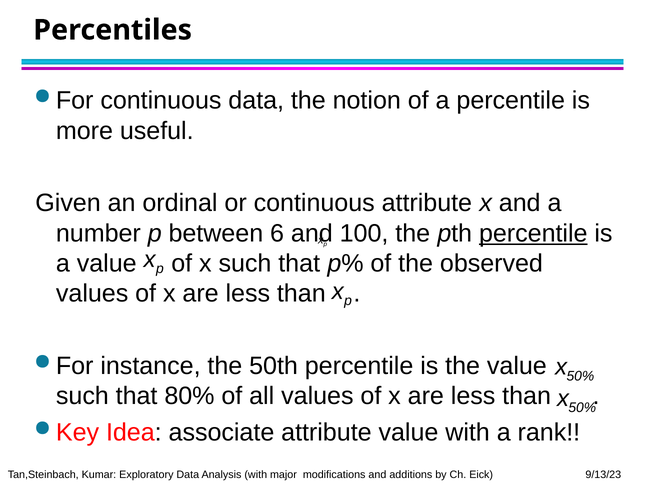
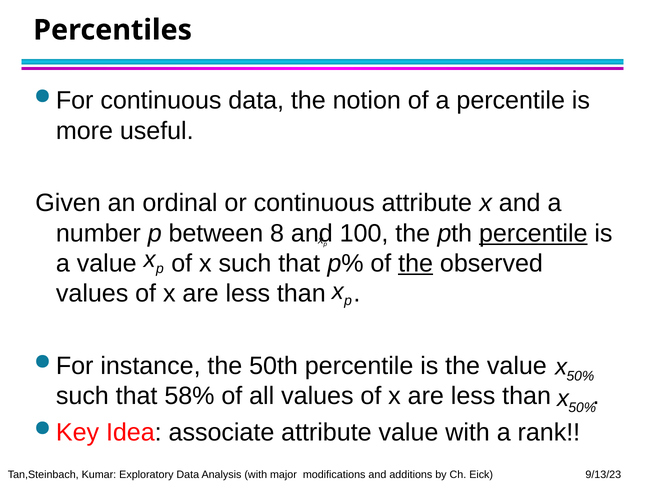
6: 6 -> 8
the at (416, 263) underline: none -> present
80%: 80% -> 58%
